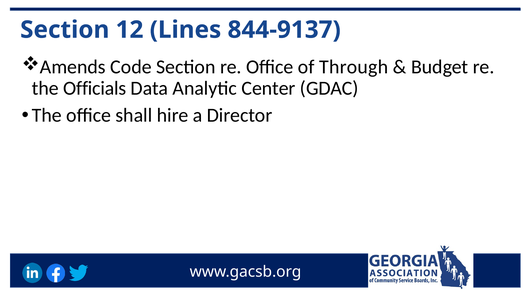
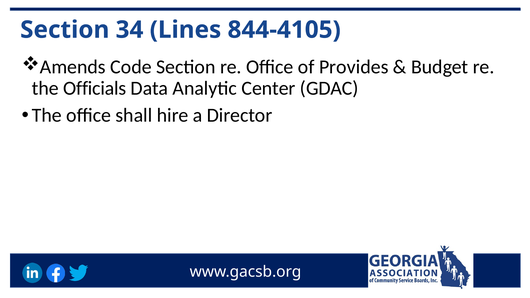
12: 12 -> 34
844-9137: 844-9137 -> 844-4105
Through: Through -> Provides
